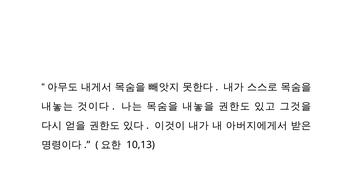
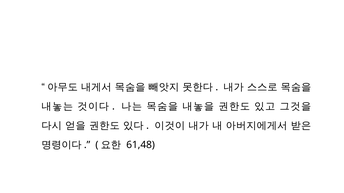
10,13: 10,13 -> 61,48
